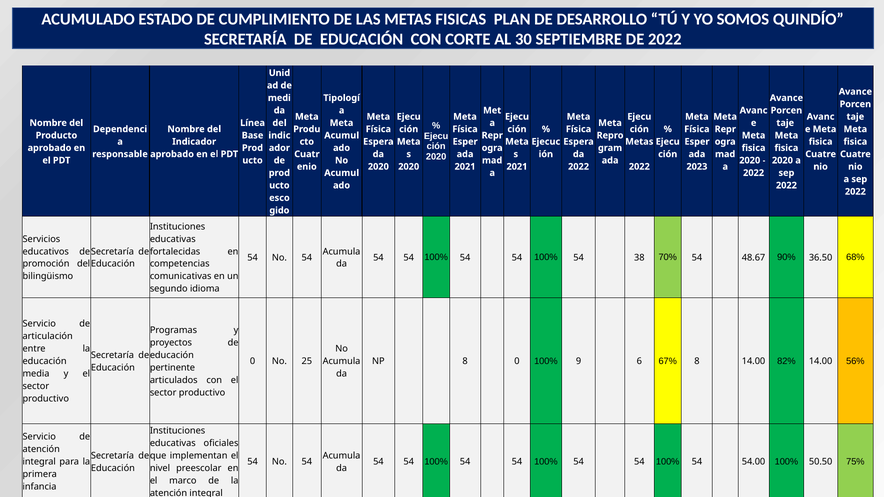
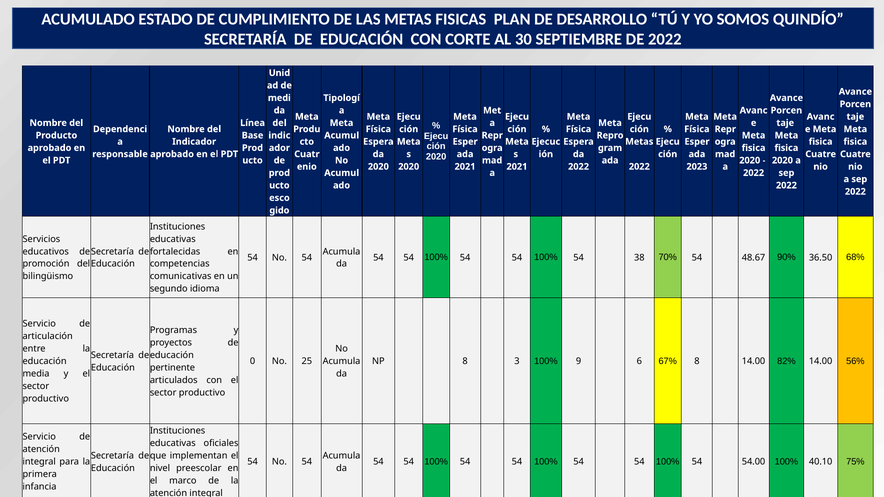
8 0: 0 -> 3
50.50: 50.50 -> 40.10
